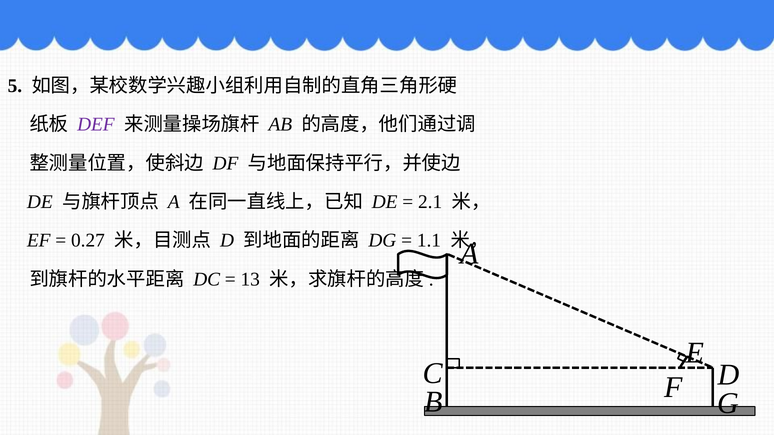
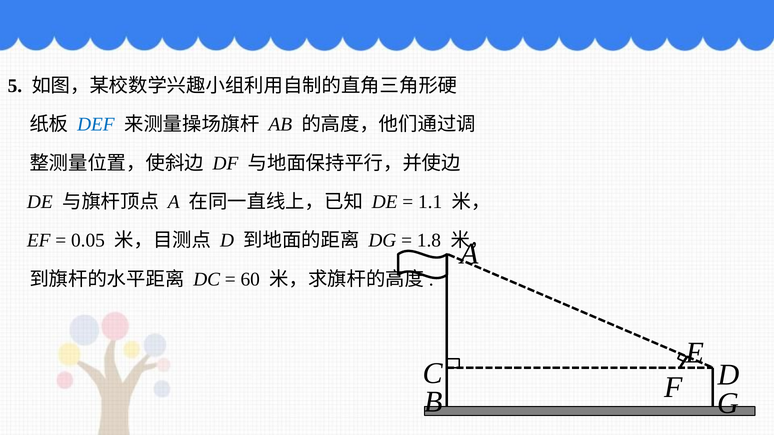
DEF colour: purple -> blue
2.1: 2.1 -> 1.1
0.27: 0.27 -> 0.05
1.1: 1.1 -> 1.8
13: 13 -> 60
